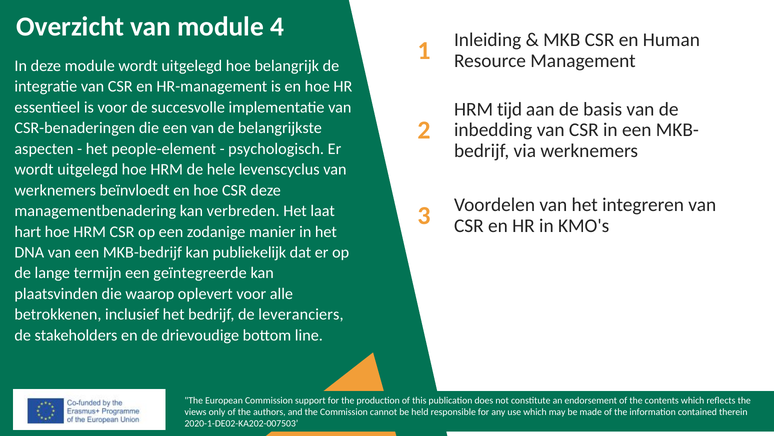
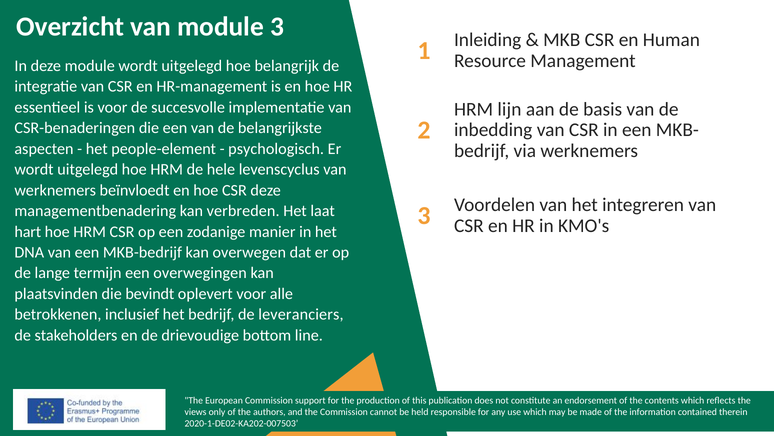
module 4: 4 -> 3
tijd: tijd -> lijn
publiekelijk: publiekelijk -> overwegen
geïntegreerde: geïntegreerde -> overwegingen
waarop: waarop -> bevindt
